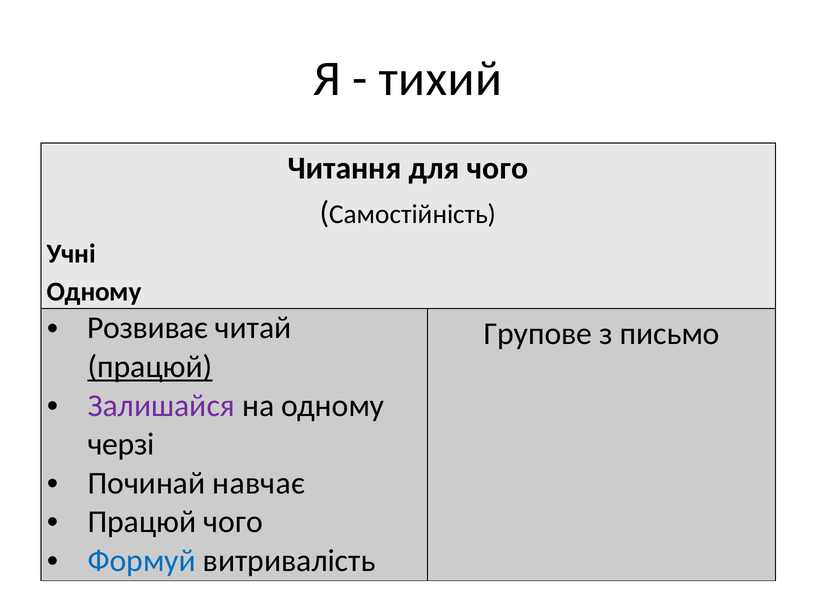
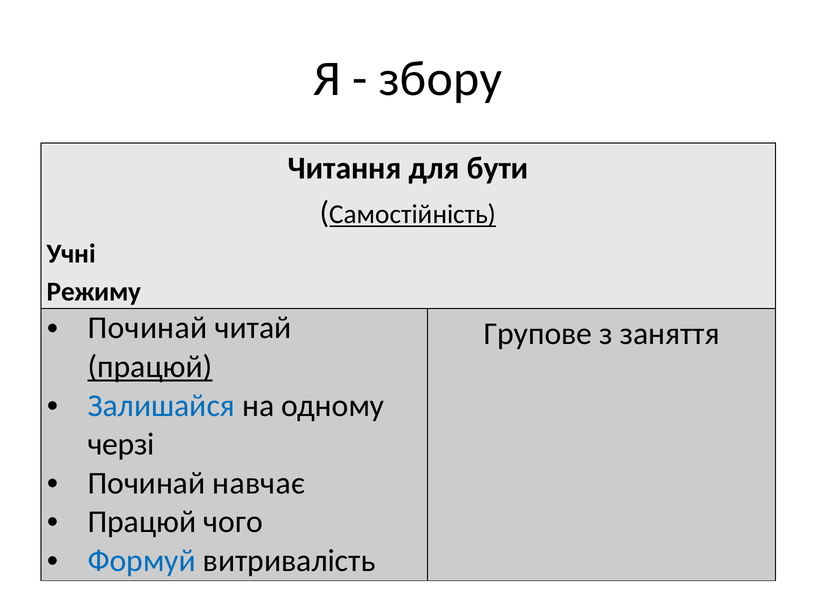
тихий: тихий -> збору
для чого: чого -> бути
Самостійність underline: none -> present
Одному at (94, 292): Одному -> Режиму
Розвиває at (148, 328): Розвиває -> Починай
письмо: письмо -> заняття
Залишайся colour: purple -> blue
